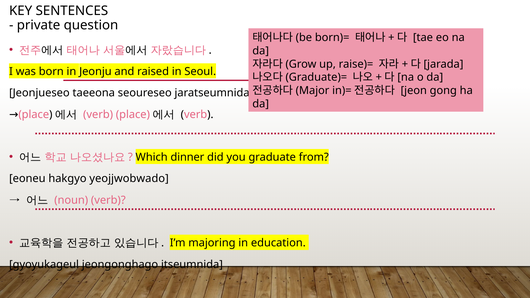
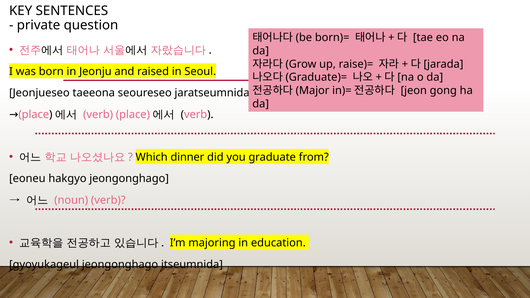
hakgyo yeojjwobwado: yeojjwobwado -> jeongonghago
